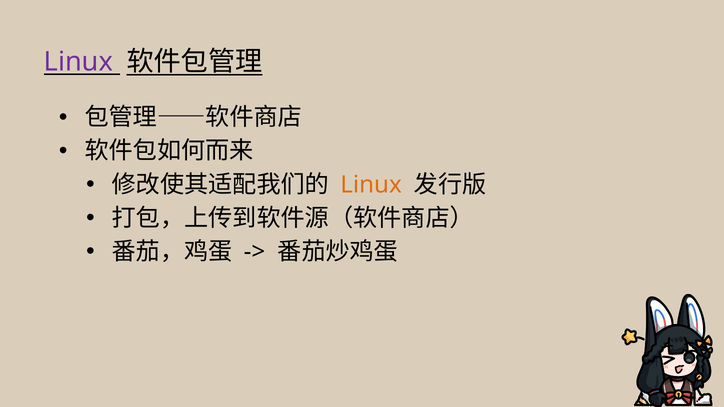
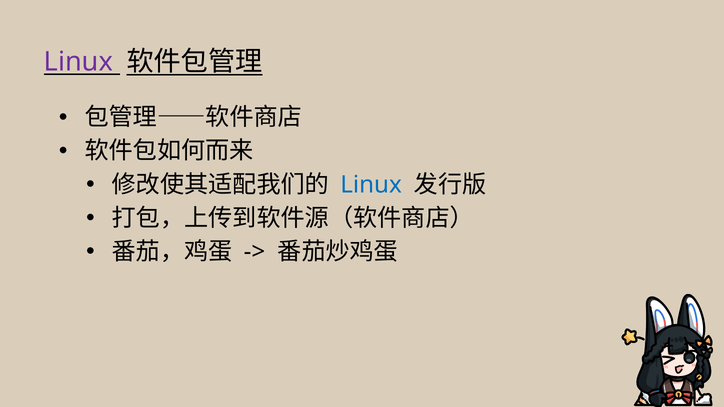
Linux at (371, 185) colour: orange -> blue
